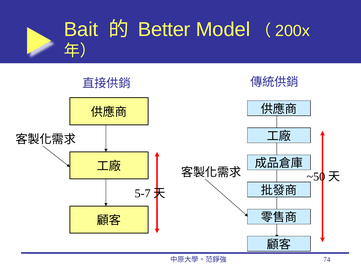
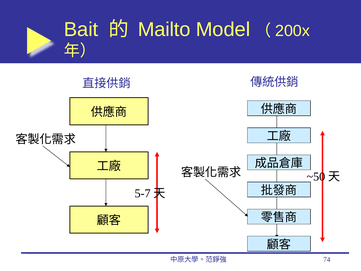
Better: Better -> Mailto
